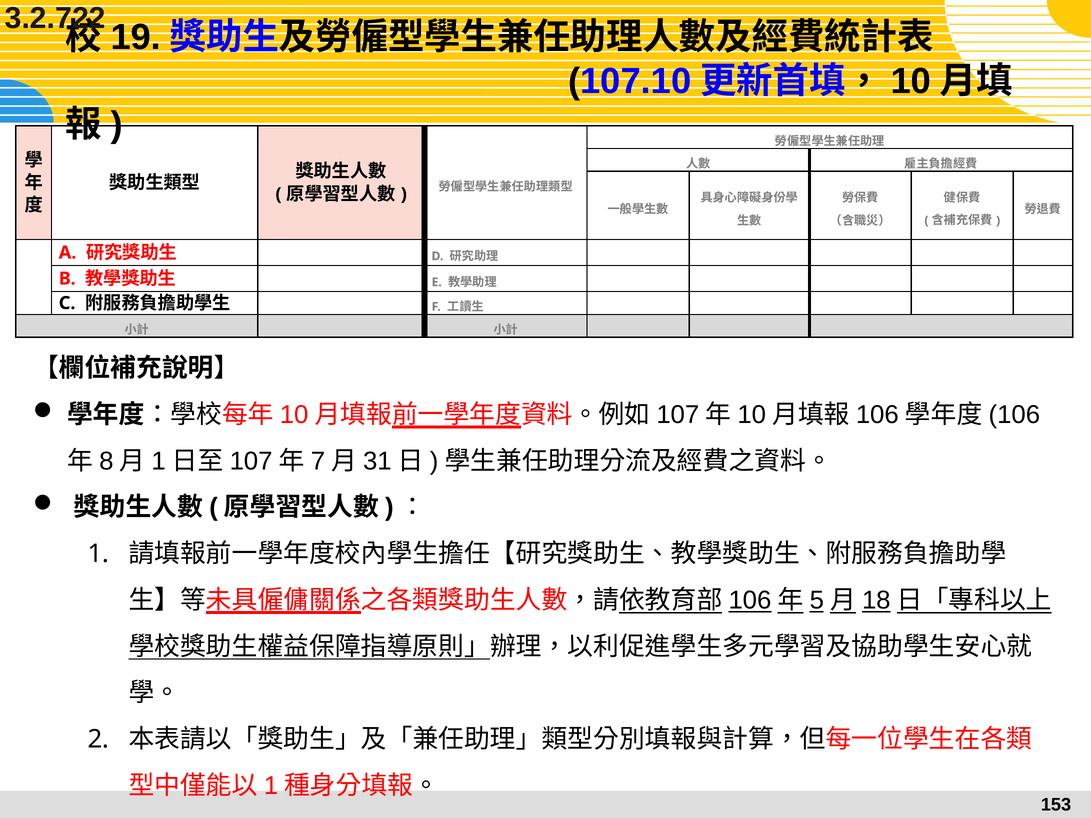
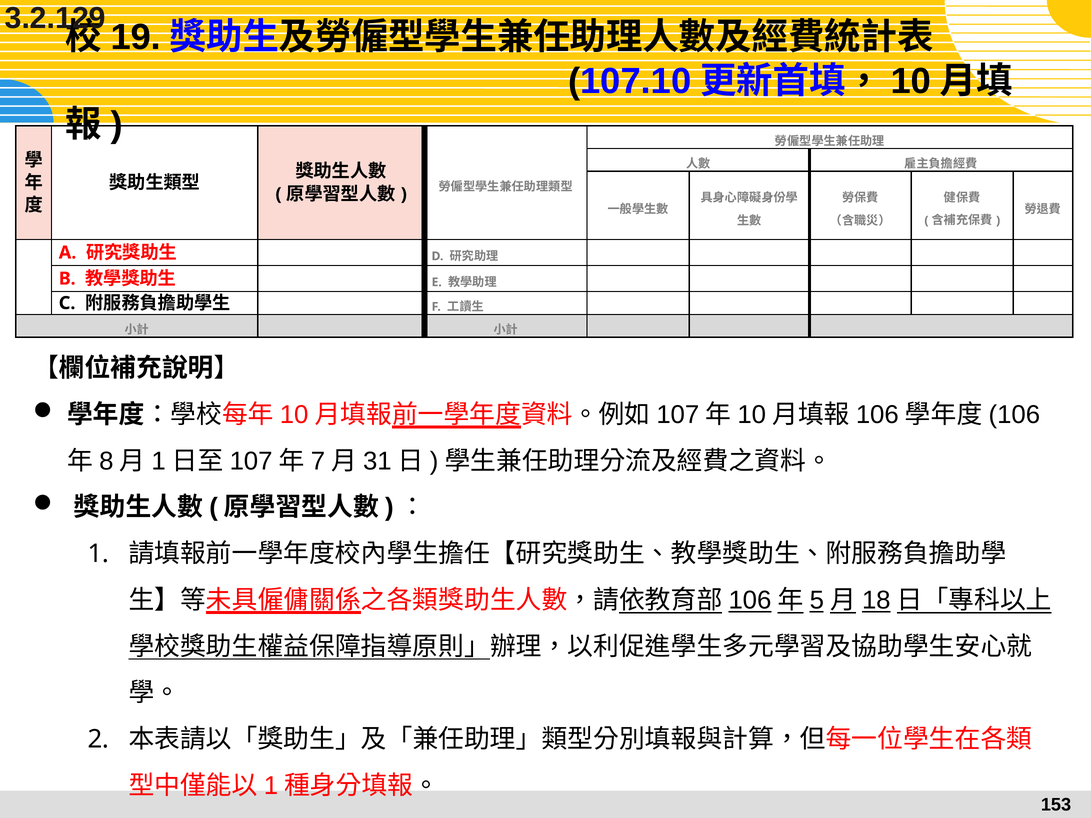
3.2.722: 3.2.722 -> 3.2.129
